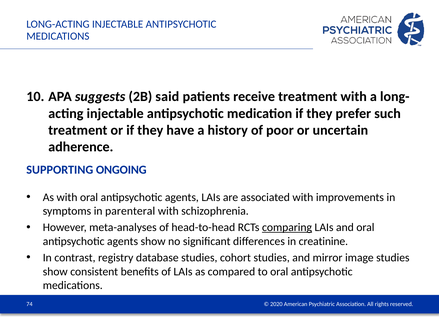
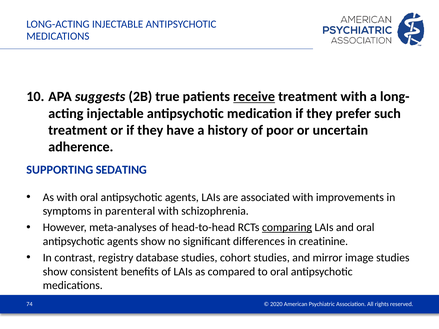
said: said -> true
receive underline: none -> present
ONGOING: ONGOING -> SEDATING
